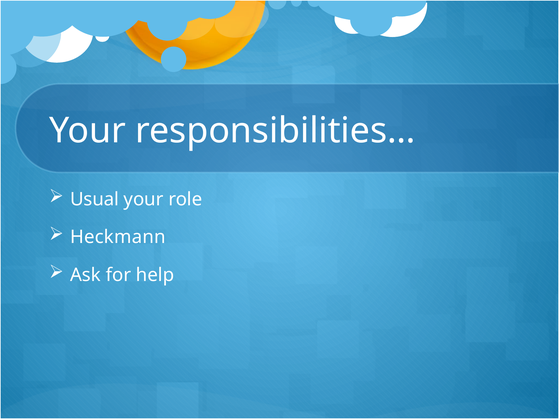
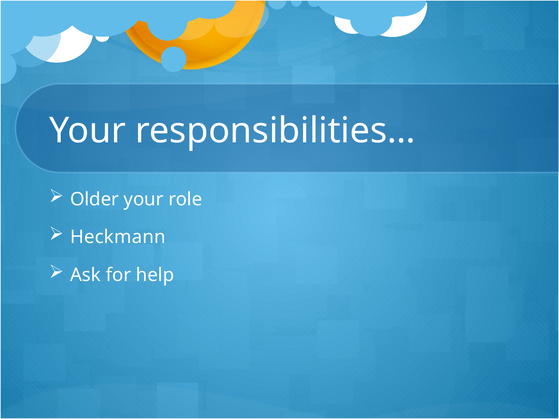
Usual: Usual -> Older
